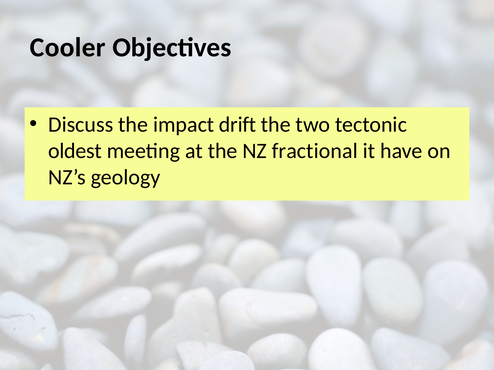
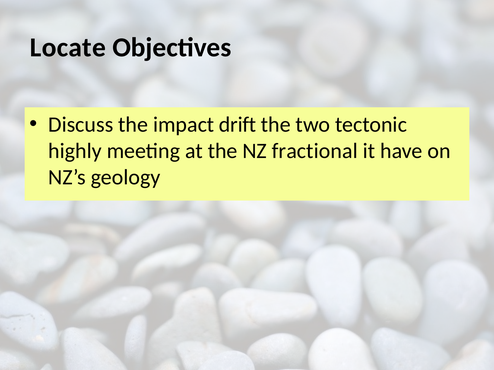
Cooler: Cooler -> Locate
oldest: oldest -> highly
